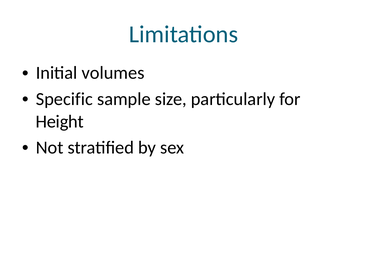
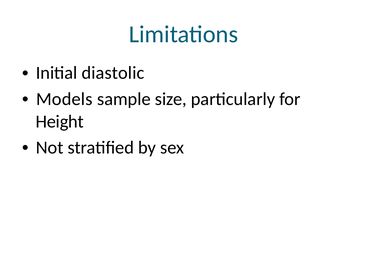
volumes: volumes -> diastolic
Specific: Specific -> Models
